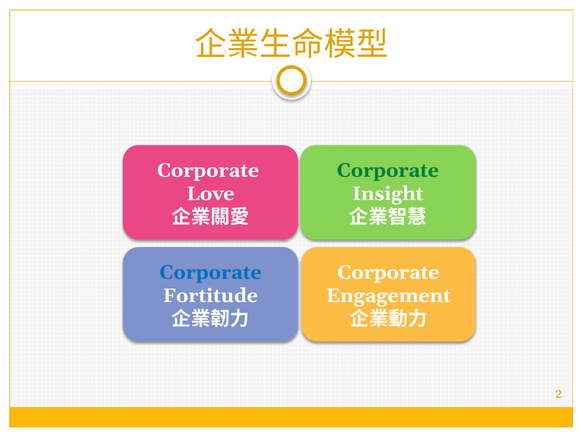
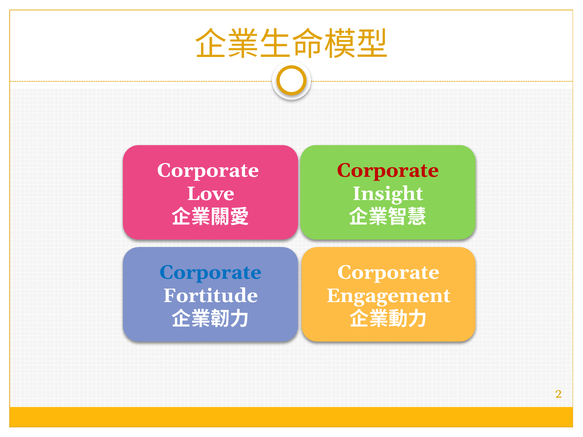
Corporate at (388, 170) colour: green -> red
